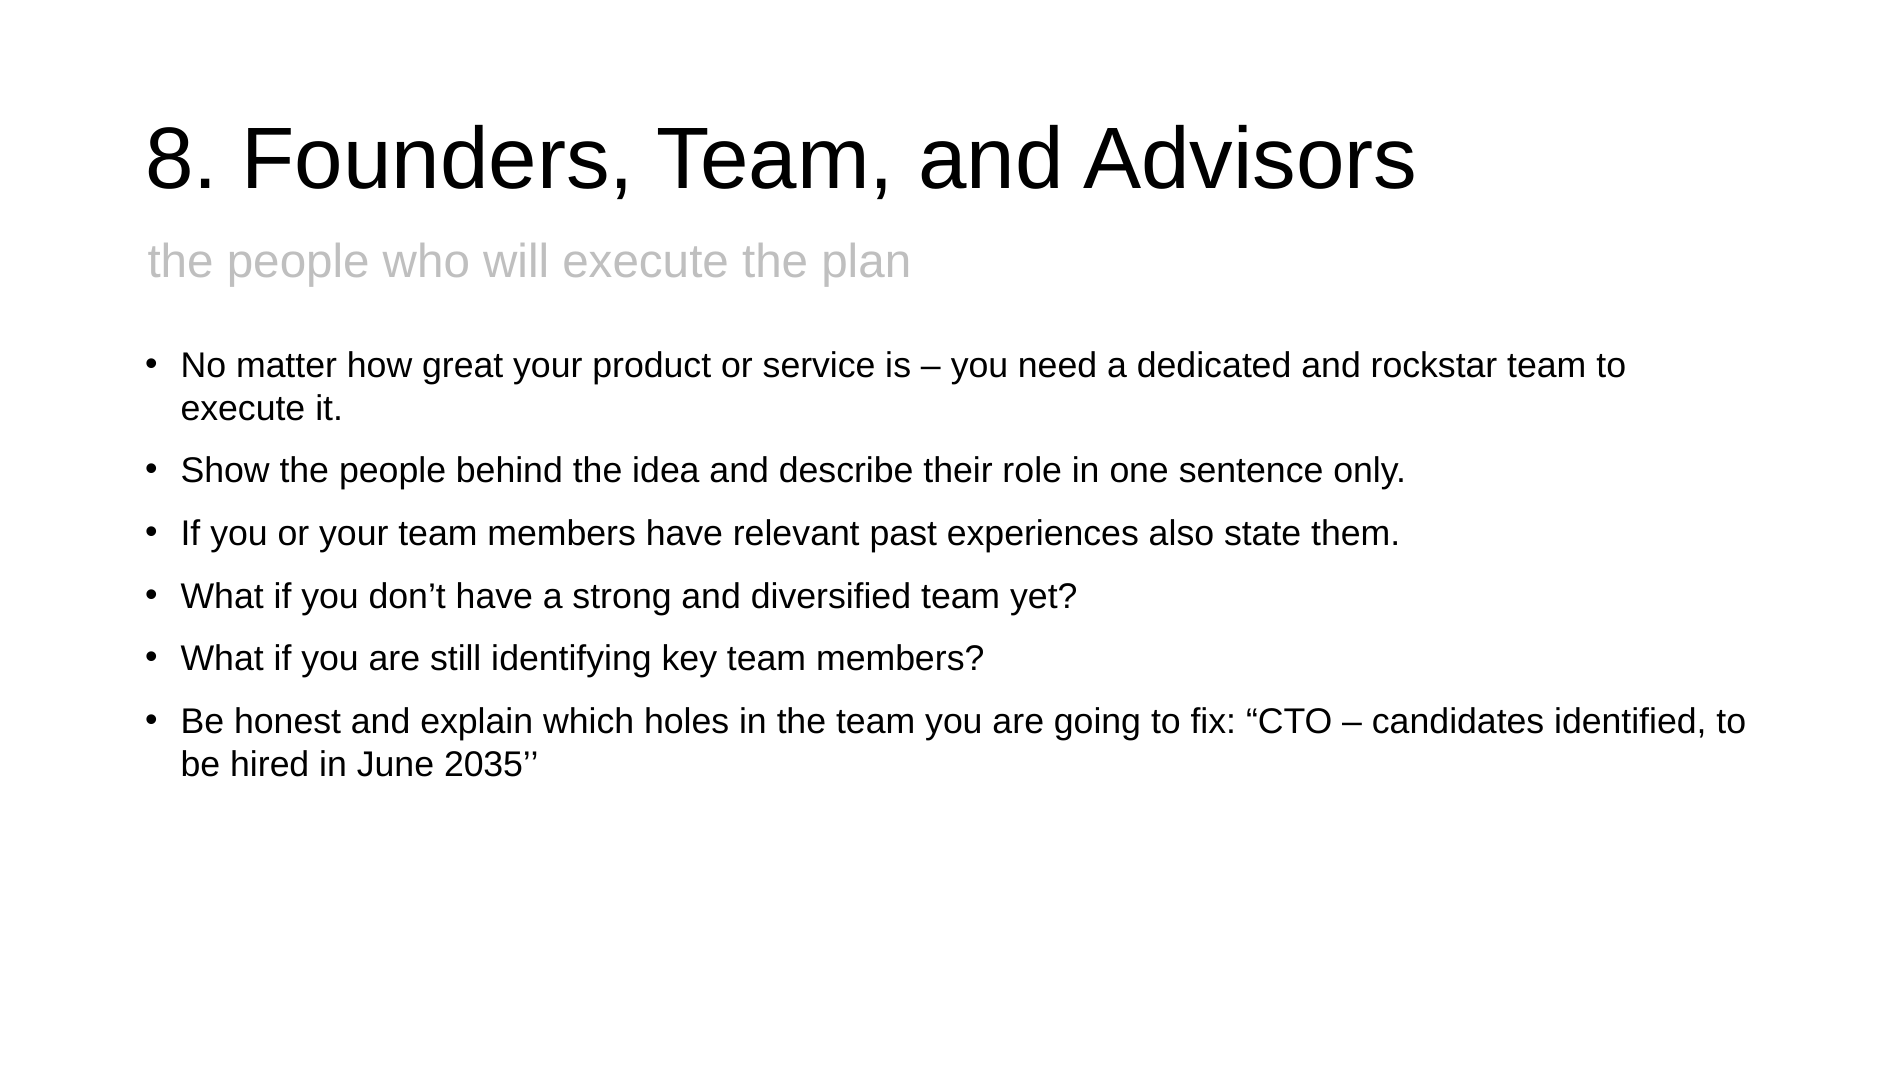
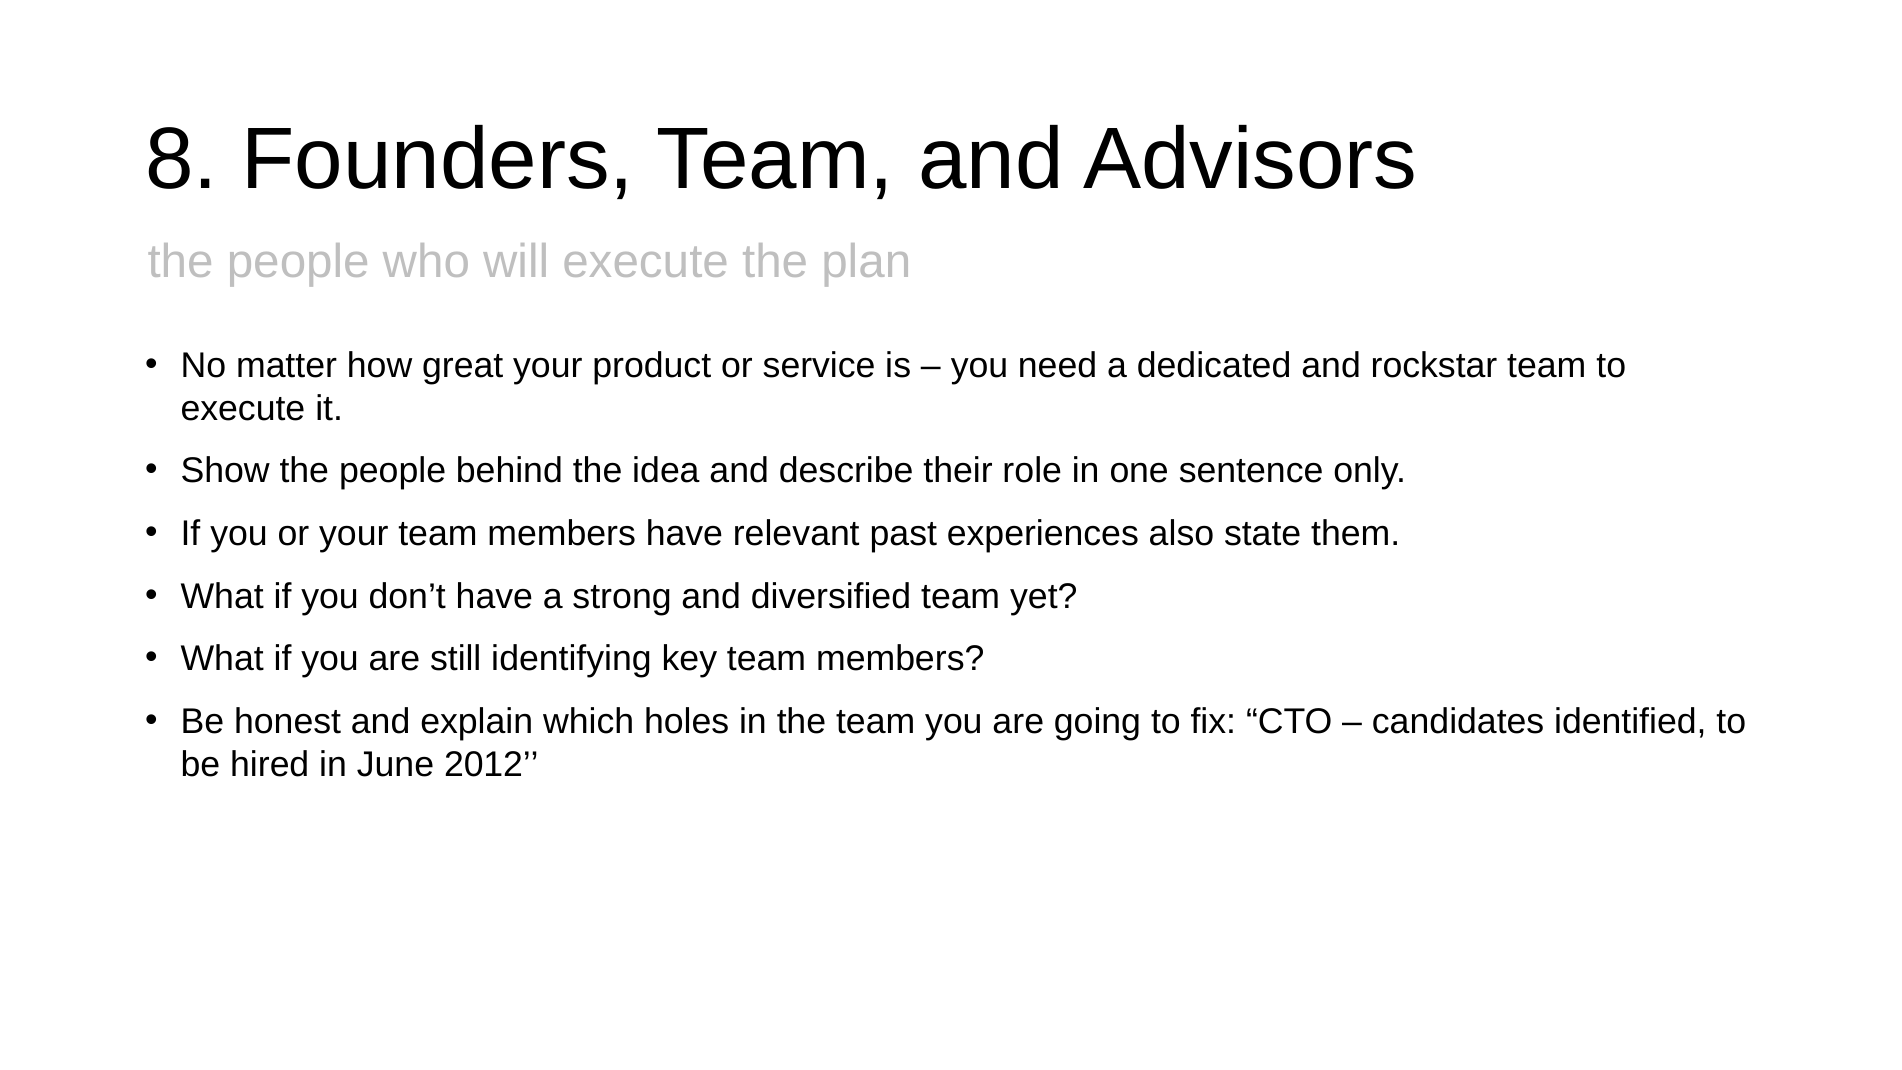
2035: 2035 -> 2012
